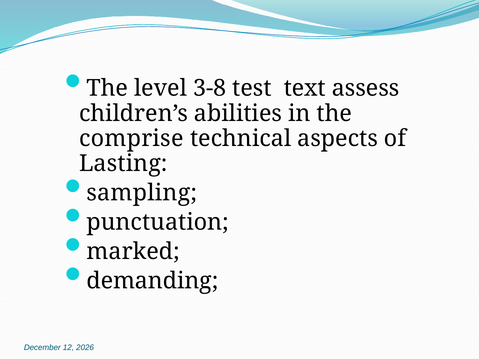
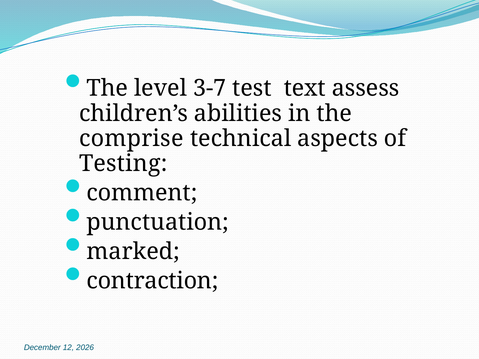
3-8: 3-8 -> 3-7
Lasting: Lasting -> Testing
sampling: sampling -> comment
demanding: demanding -> contraction
